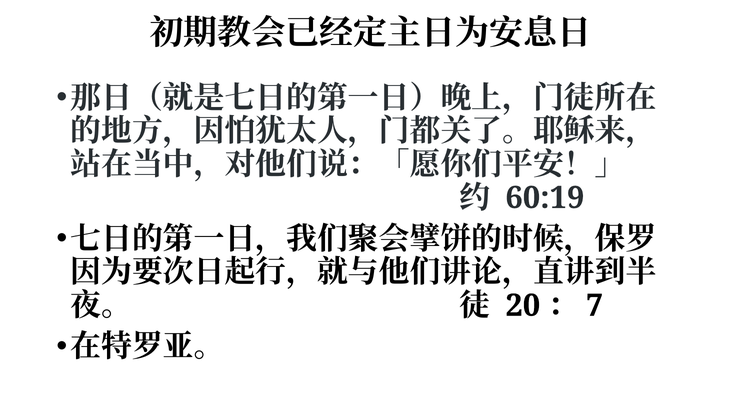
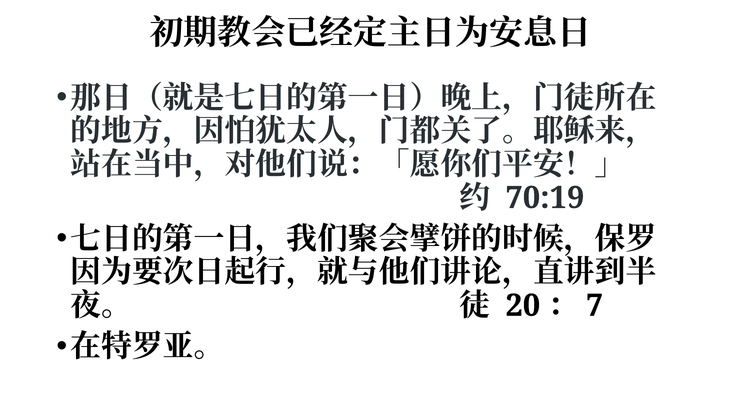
60:19: 60:19 -> 70:19
